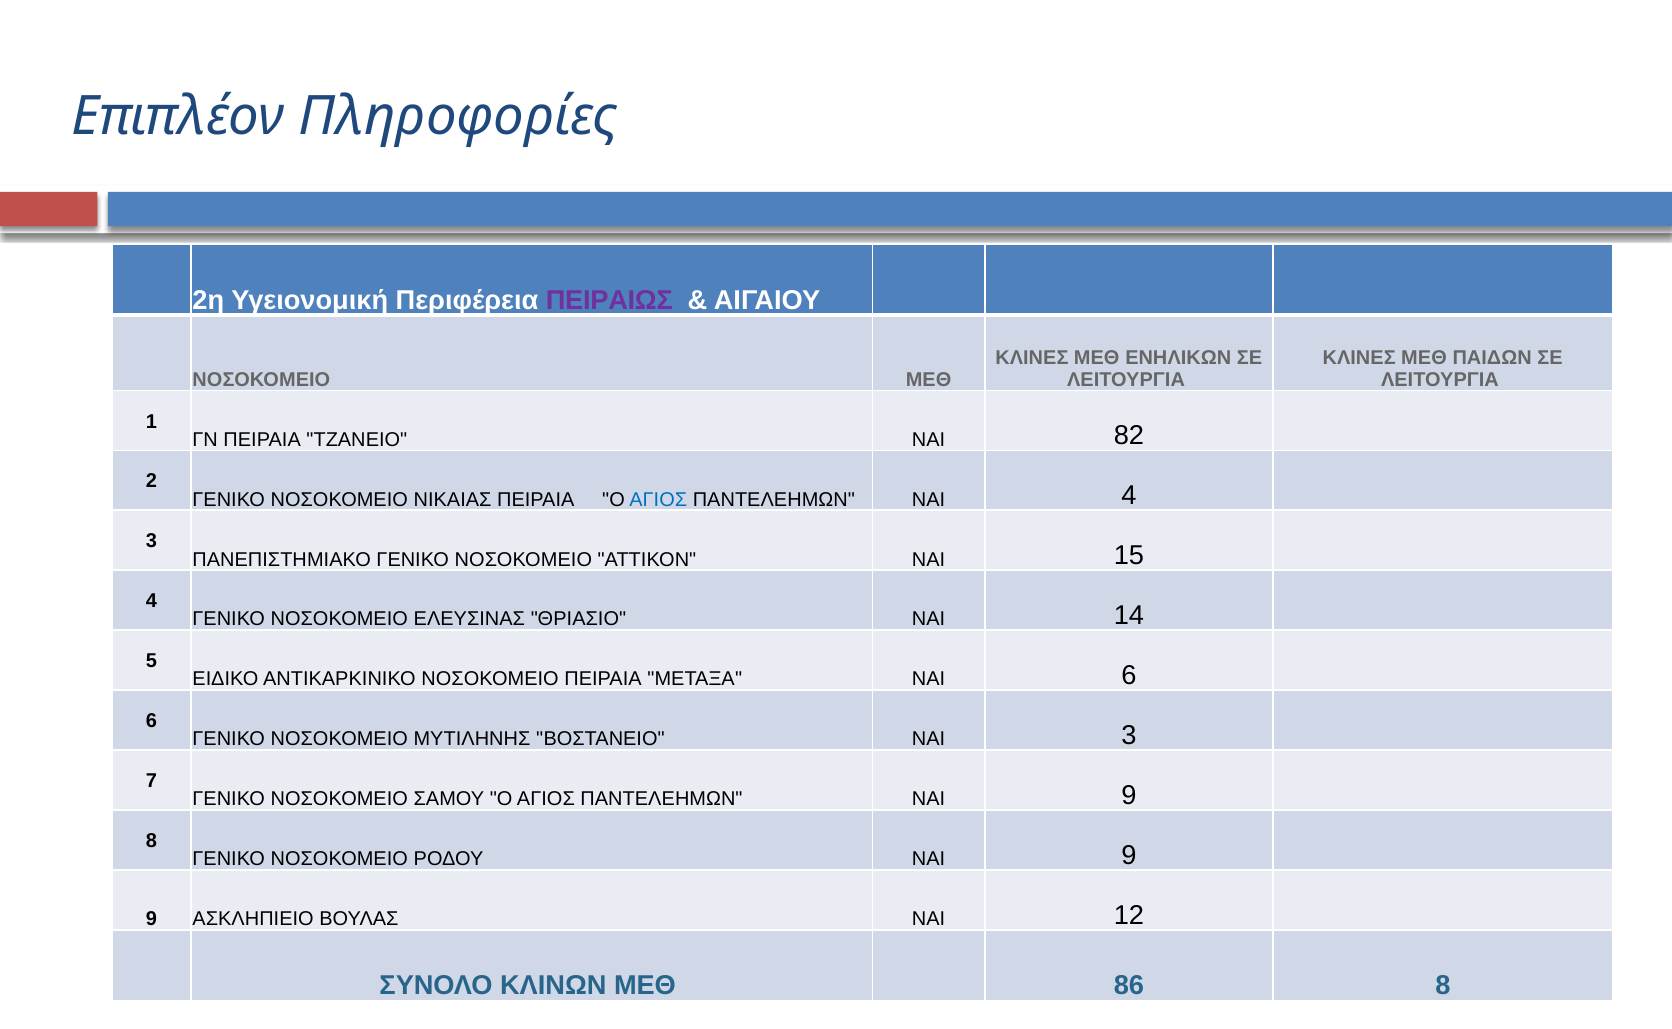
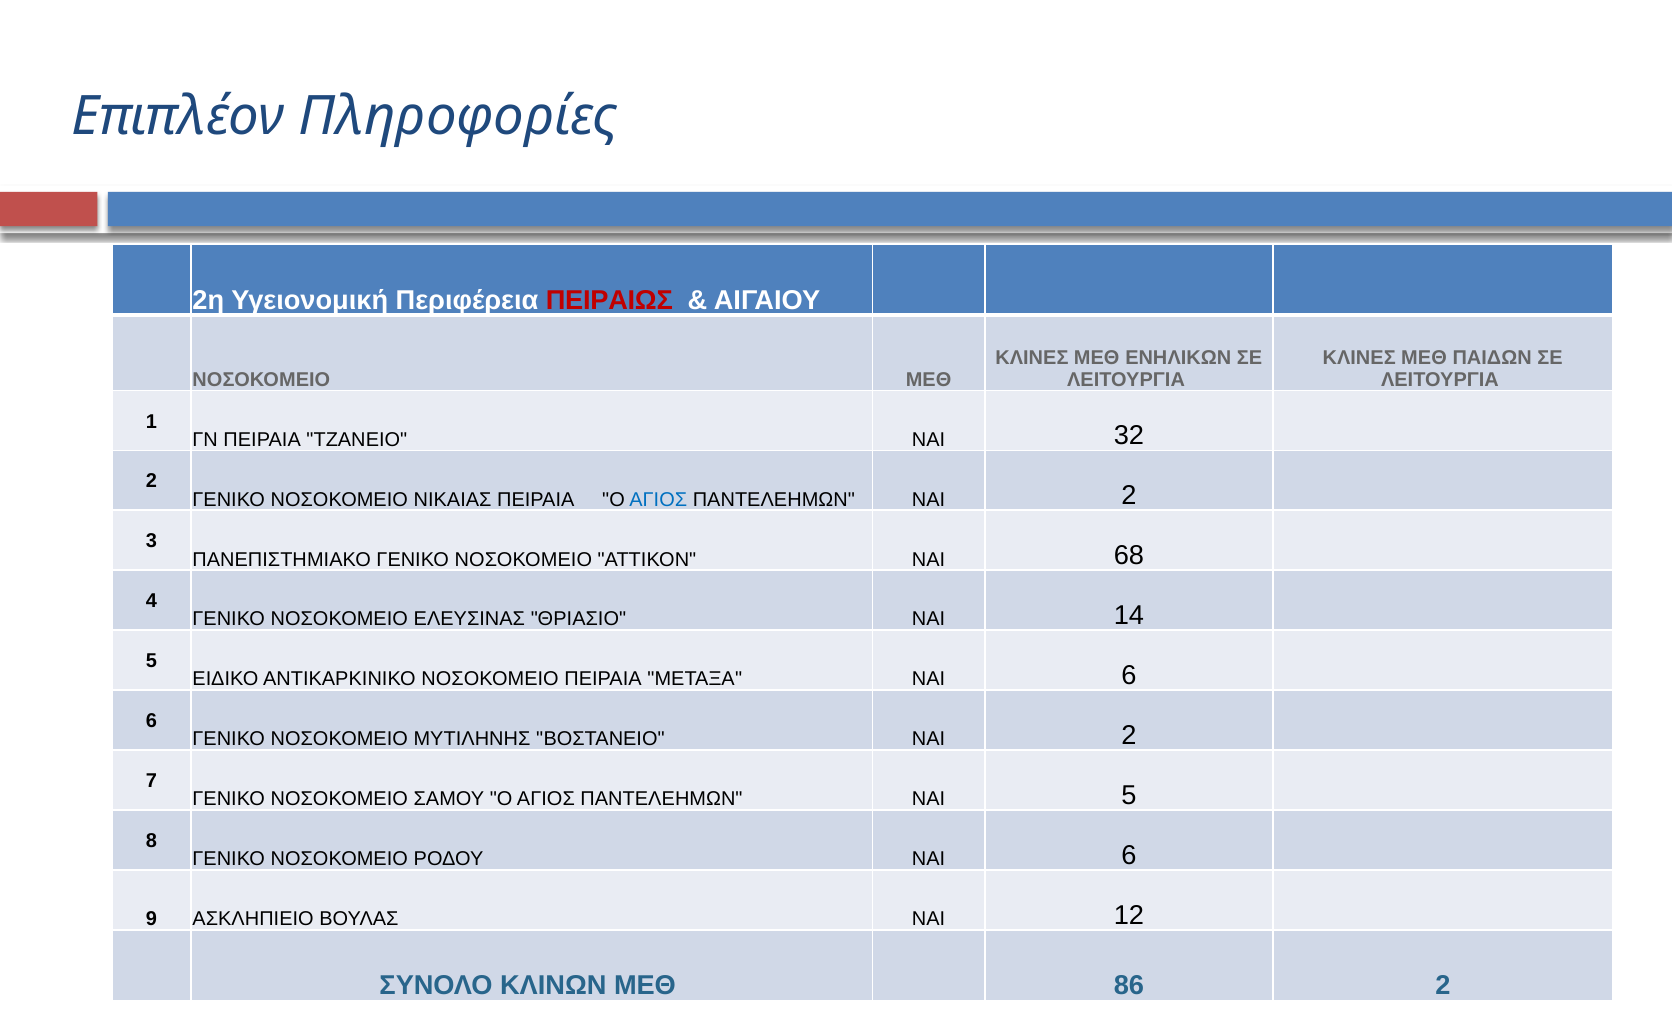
ΠΕΙΡΑΙΩΣ colour: purple -> red
82: 82 -> 32
ΠΑΝΤΕΛΕΗΜΩΝ ΝΑΙ 4: 4 -> 2
15: 15 -> 68
BΟΣΤΑΝΕΙΟ ΝΑΙ 3: 3 -> 2
ΠΑΝΤΕΛΕΗΜΩΝ ΝΑΙ 9: 9 -> 5
ΡΟΔΟΥ ΝΑΙ 9: 9 -> 6
86 8: 8 -> 2
